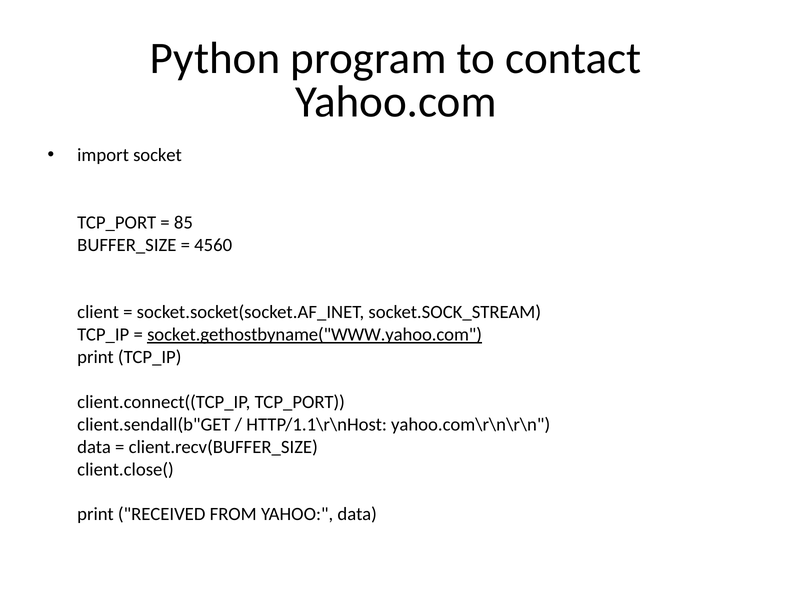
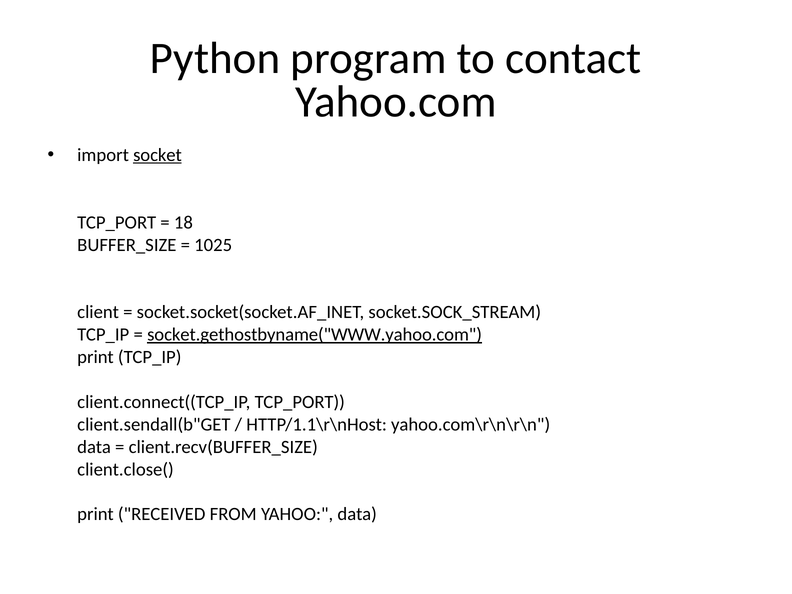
socket underline: none -> present
85: 85 -> 18
4560: 4560 -> 1025
